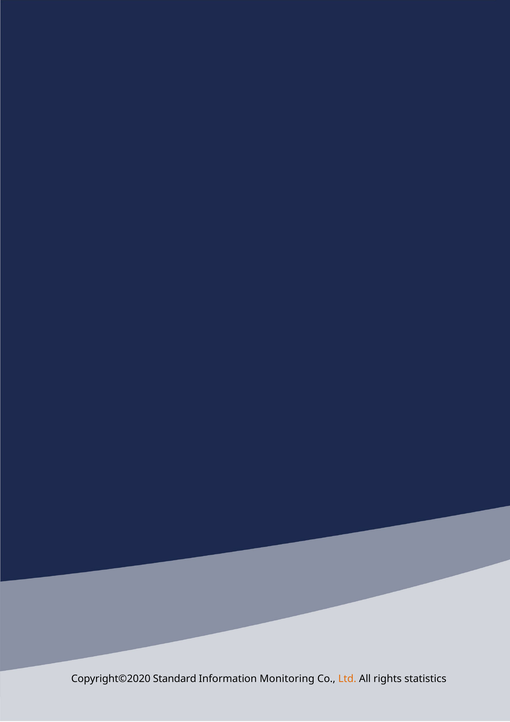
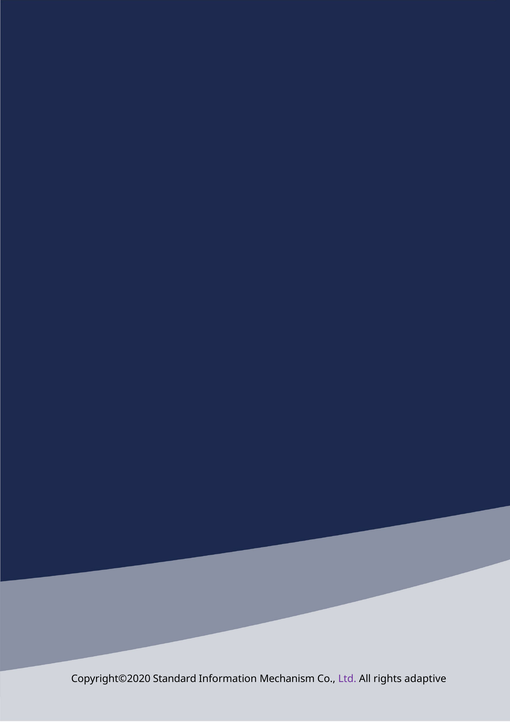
Monitoring: Monitoring -> Mechanism
Ltd colour: orange -> purple
statistics: statistics -> adaptive
